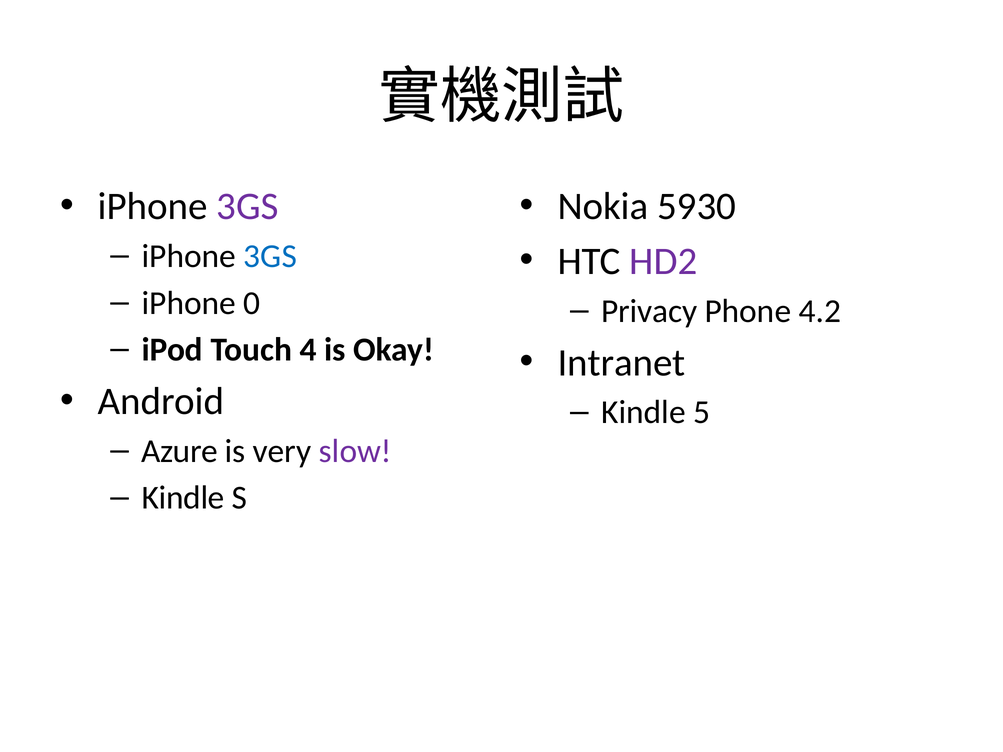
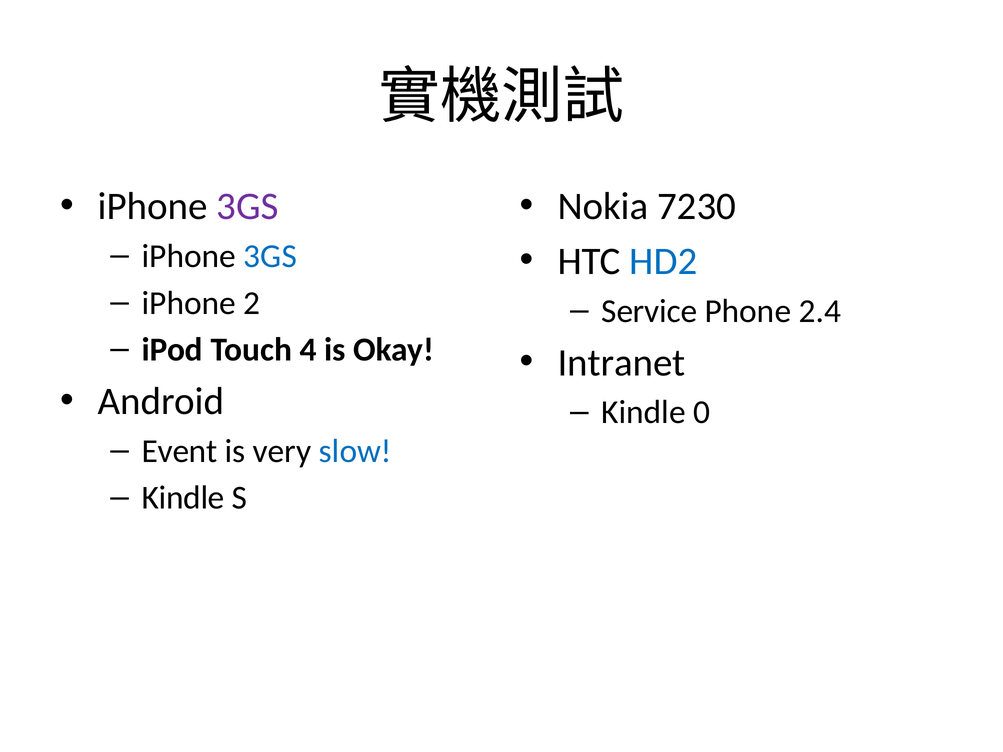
5930: 5930 -> 7230
HD2 colour: purple -> blue
0: 0 -> 2
Privacy: Privacy -> Service
4.2: 4.2 -> 2.4
5: 5 -> 0
Azure: Azure -> Event
slow colour: purple -> blue
